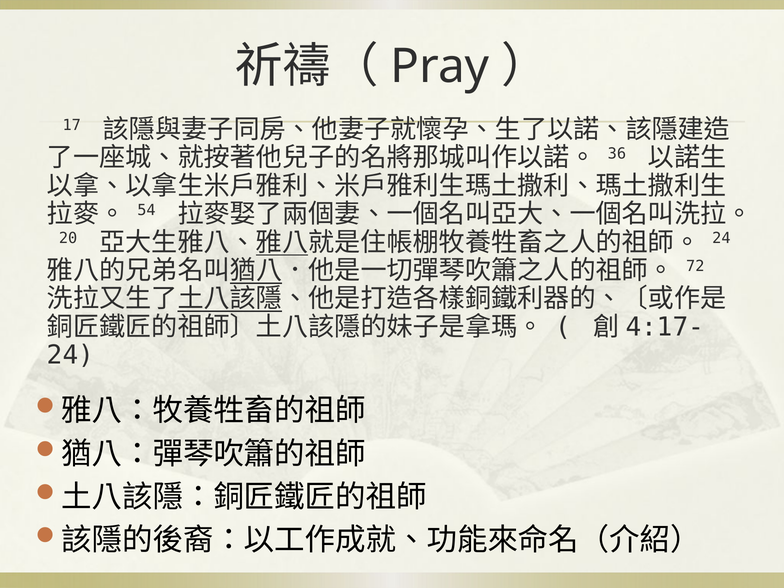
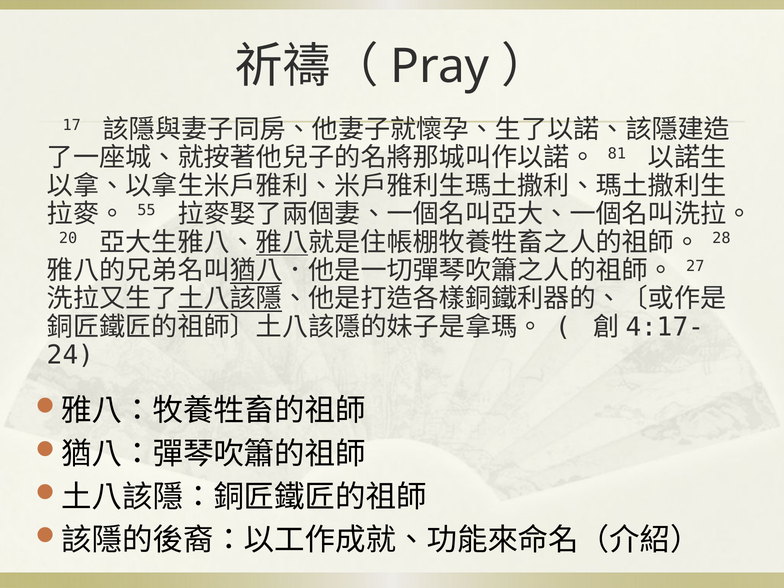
36: 36 -> 81
54: 54 -> 55
24 at (721, 238): 24 -> 28
72: 72 -> 27
